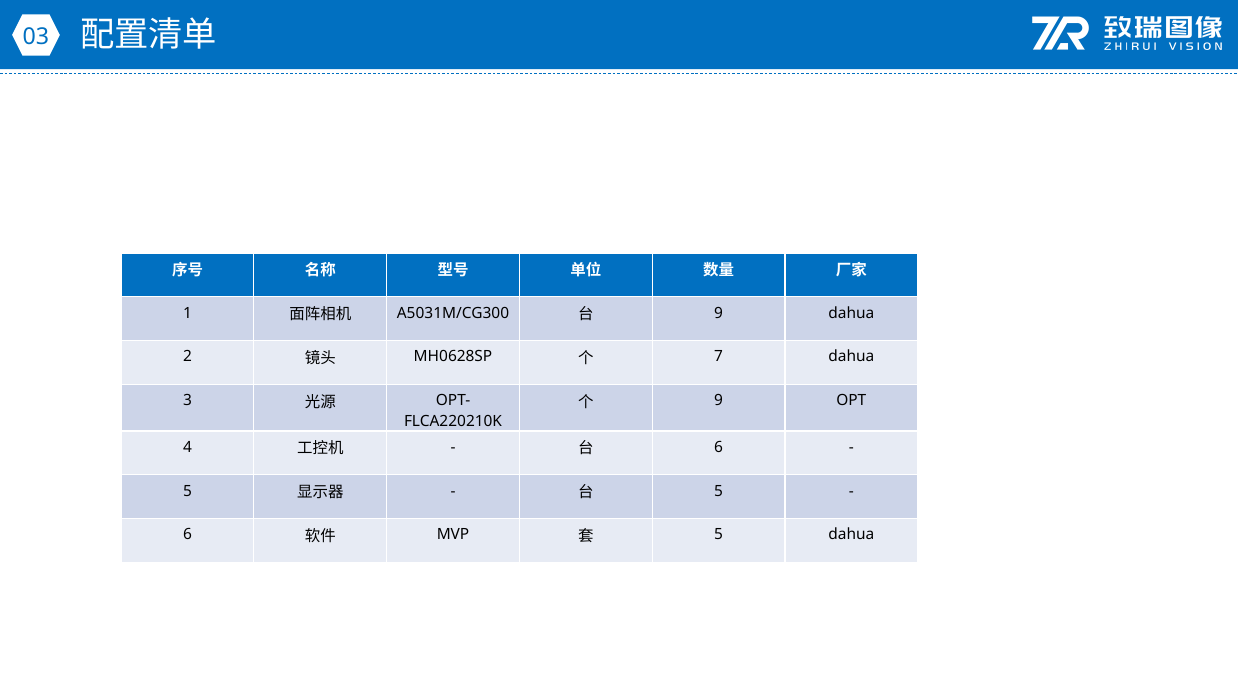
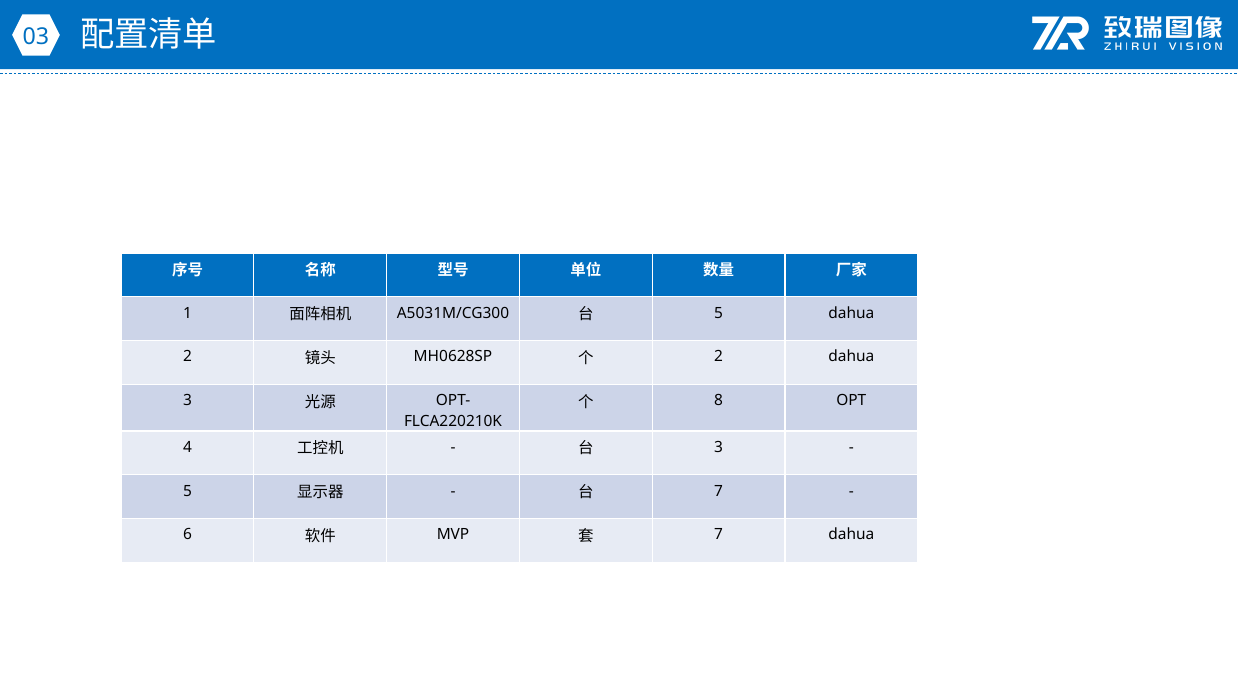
9 at (719, 313): 9 -> 5
7 at (719, 357): 7 -> 2
9 at (719, 401): 9 -> 8
6 at (719, 447): 6 -> 3
5 at (719, 491): 5 -> 7
5 at (719, 535): 5 -> 7
